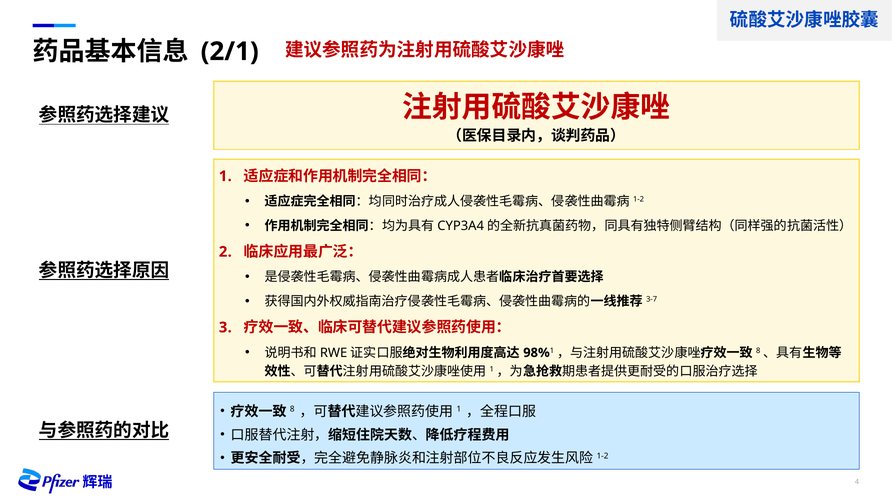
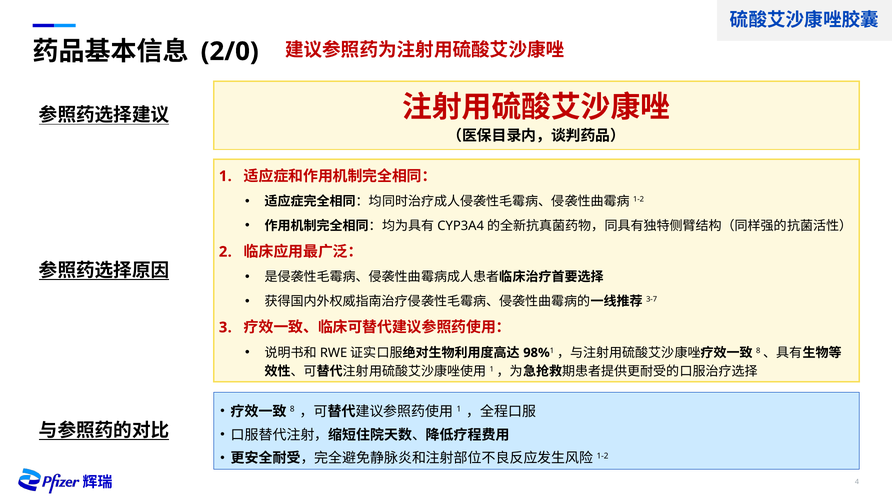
2/1: 2/1 -> 2/0
